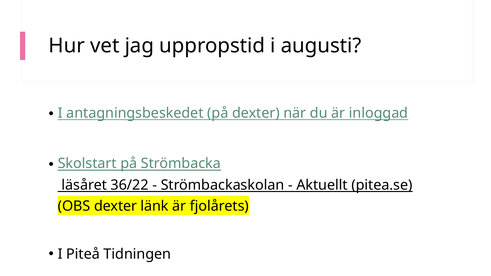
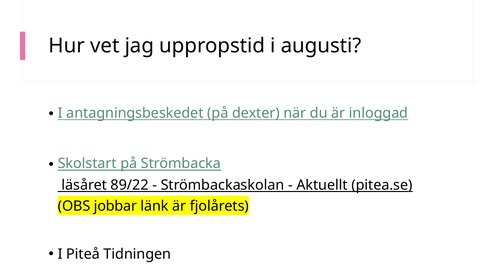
36/22: 36/22 -> 89/22
OBS dexter: dexter -> jobbar
